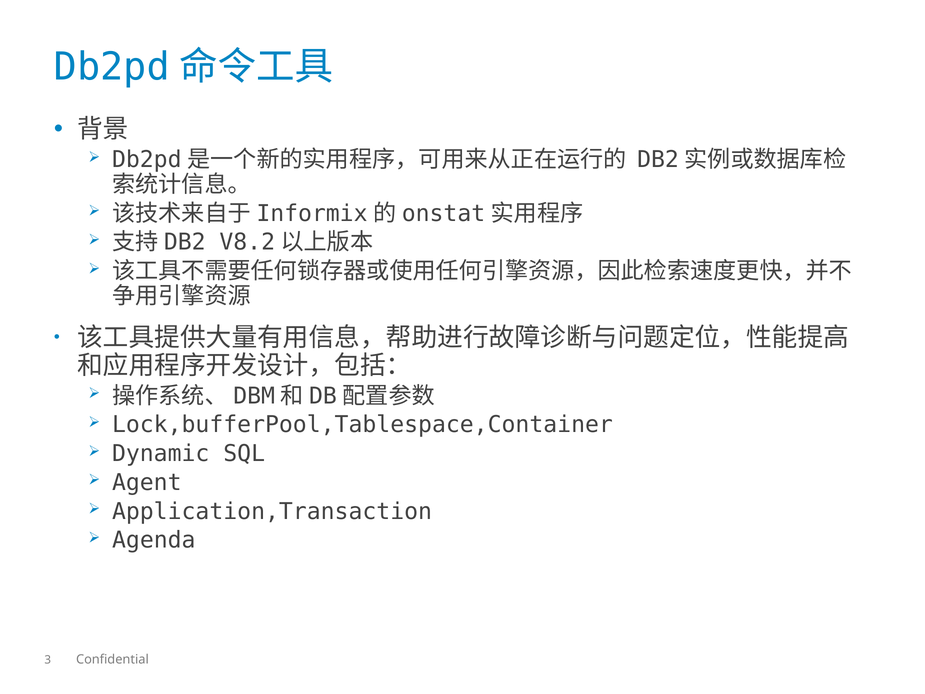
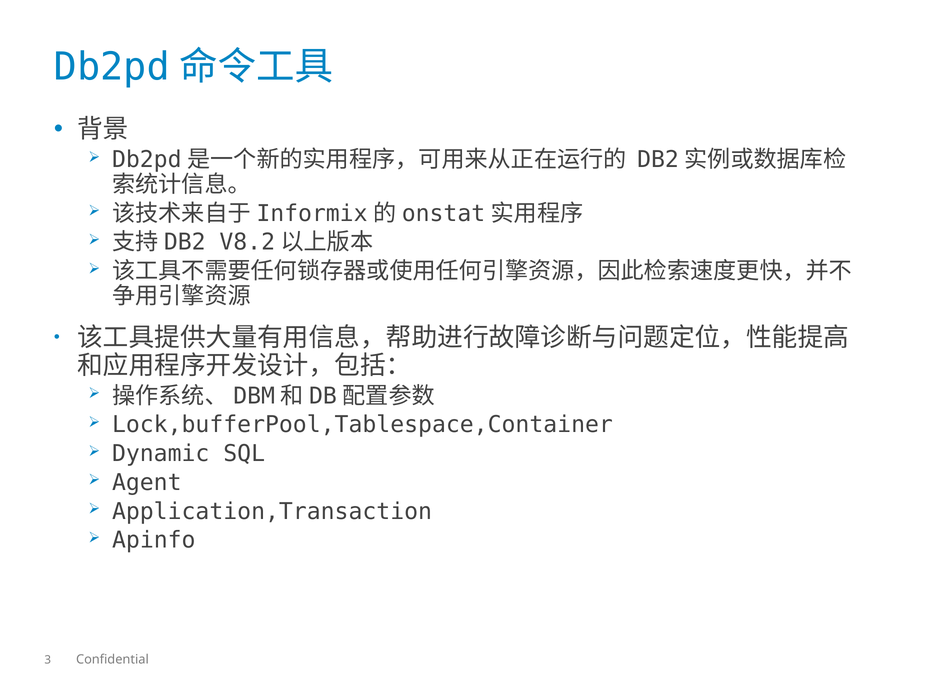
Agenda: Agenda -> Apinfo
